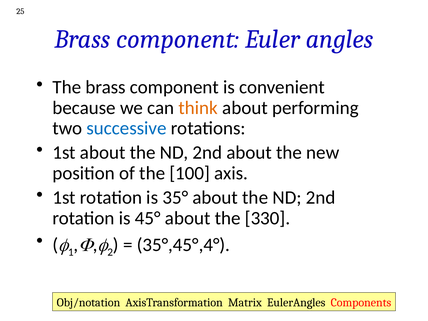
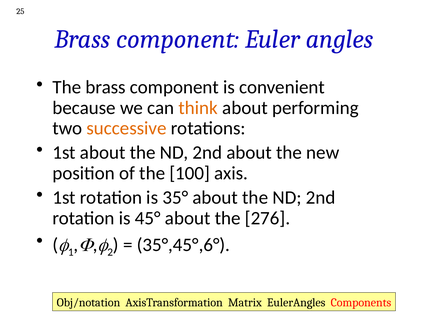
successive colour: blue -> orange
330: 330 -> 276
35°,45°,4°: 35°,45°,4° -> 35°,45°,6°
